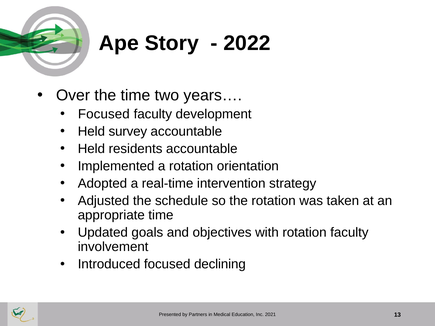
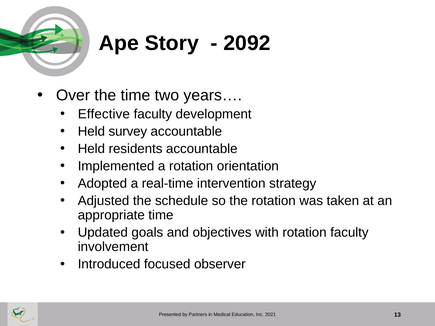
2022: 2022 -> 2092
Focused at (104, 114): Focused -> Effective
declining: declining -> observer
